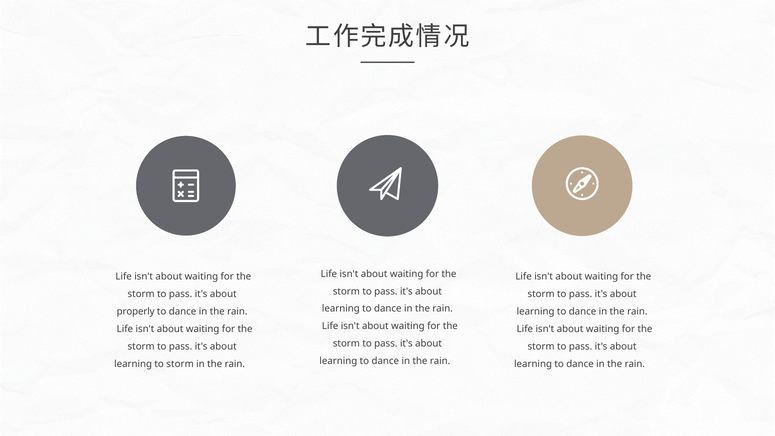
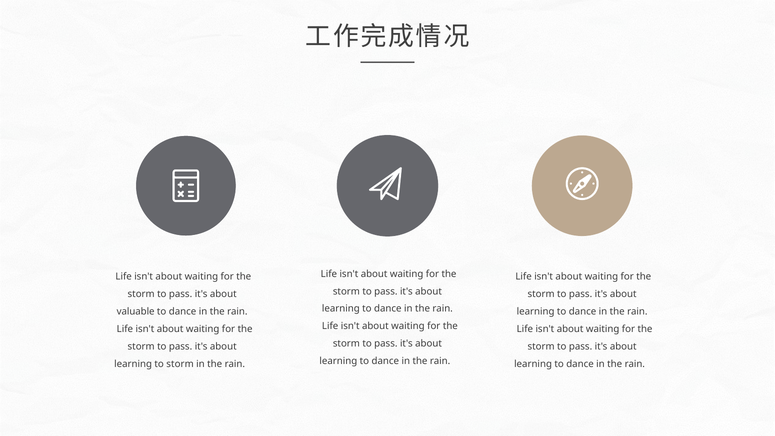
properly: properly -> valuable
